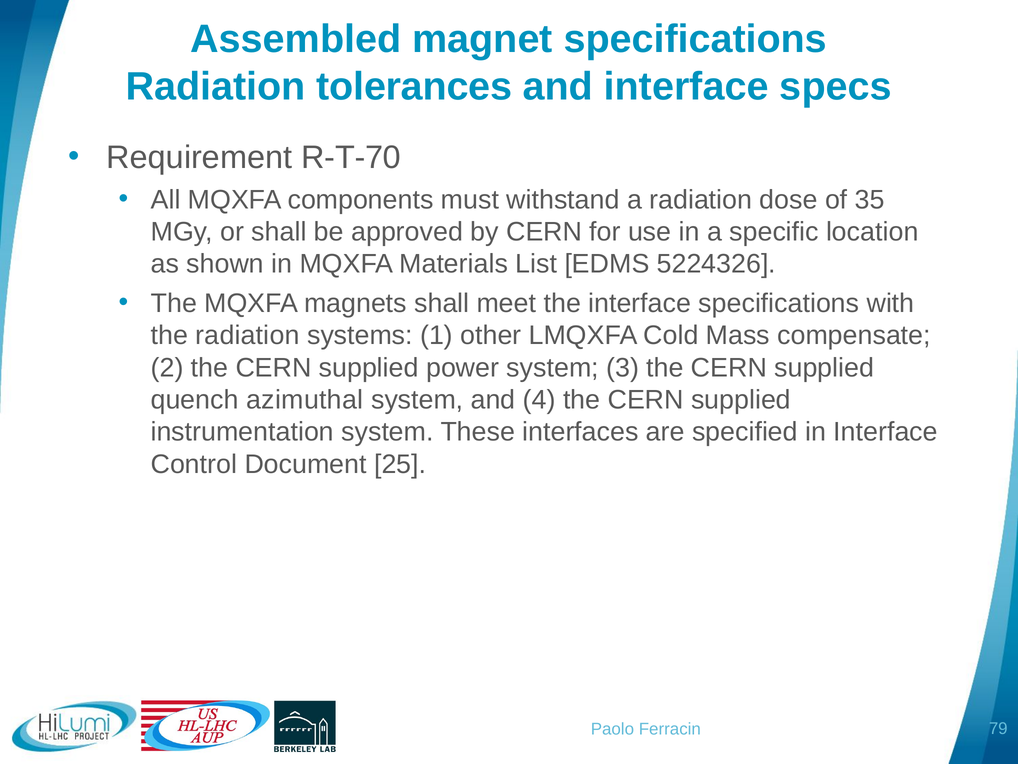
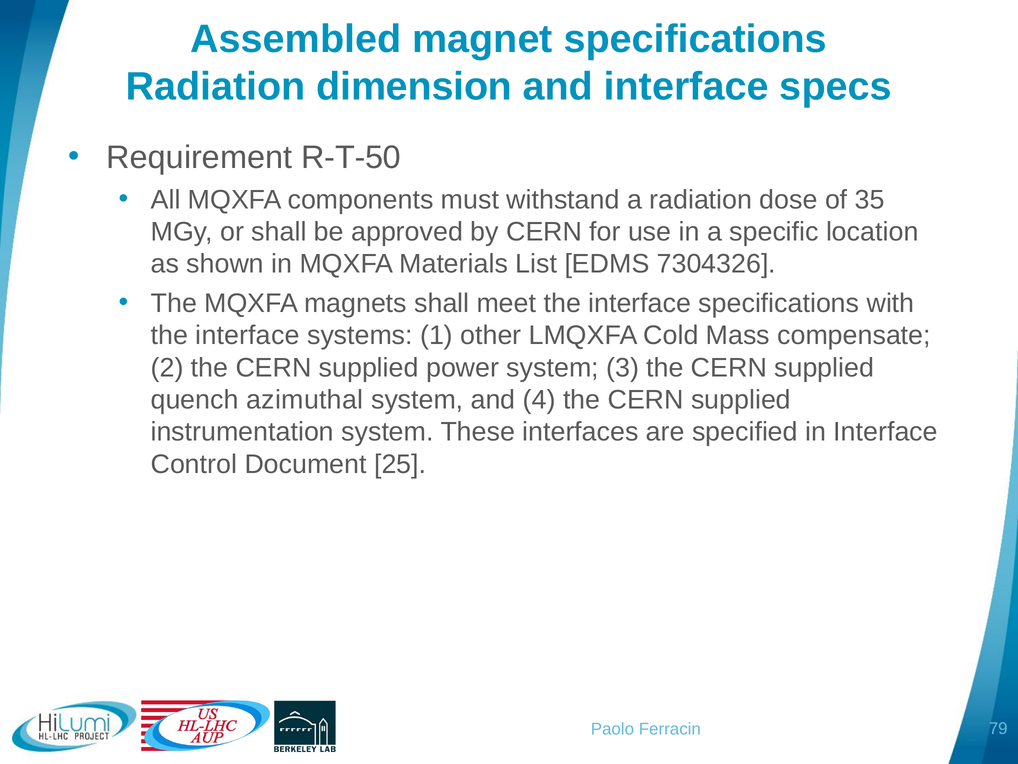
tolerances: tolerances -> dimension
R-T-70: R-T-70 -> R-T-50
5224326: 5224326 -> 7304326
radiation at (247, 335): radiation -> interface
